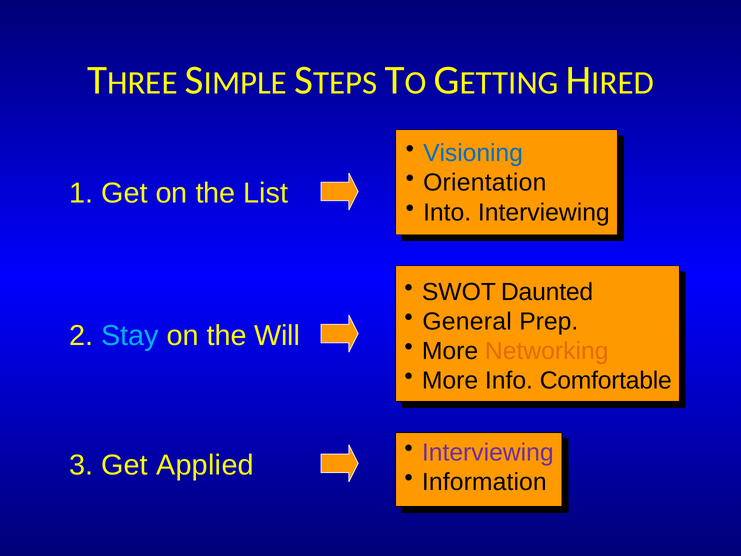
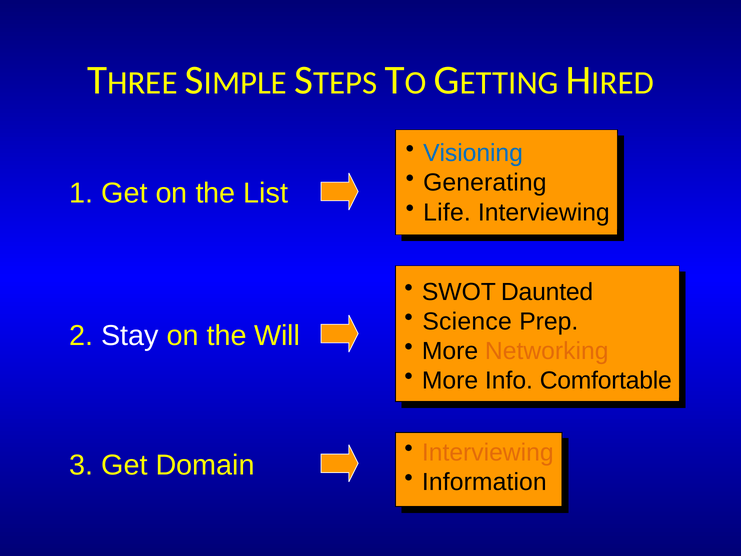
Orientation: Orientation -> Generating
Into: Into -> Life
General: General -> Science
Stay colour: light blue -> white
Interviewing at (488, 452) colour: purple -> orange
Applied: Applied -> Domain
